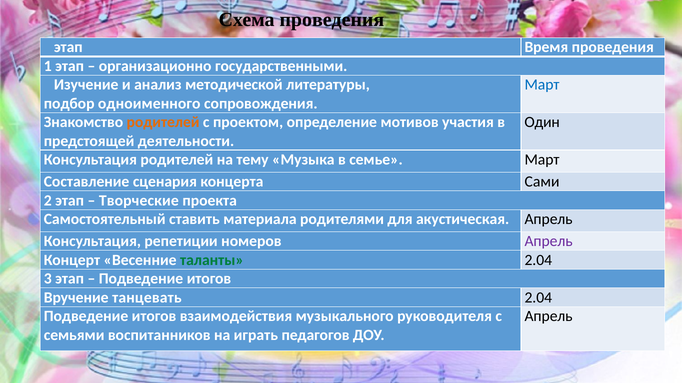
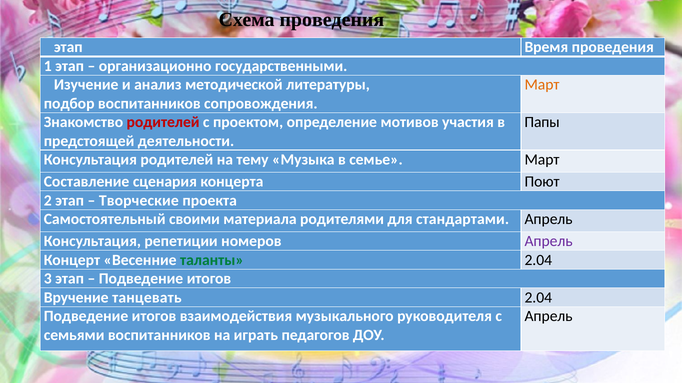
Март at (542, 85) colour: blue -> orange
подбор одноименного: одноименного -> воспитанников
родителей at (163, 122) colour: orange -> red
Один: Один -> Папы
Сами: Сами -> Поют
ставить: ставить -> своими
акустическая: акустическая -> стандартами
